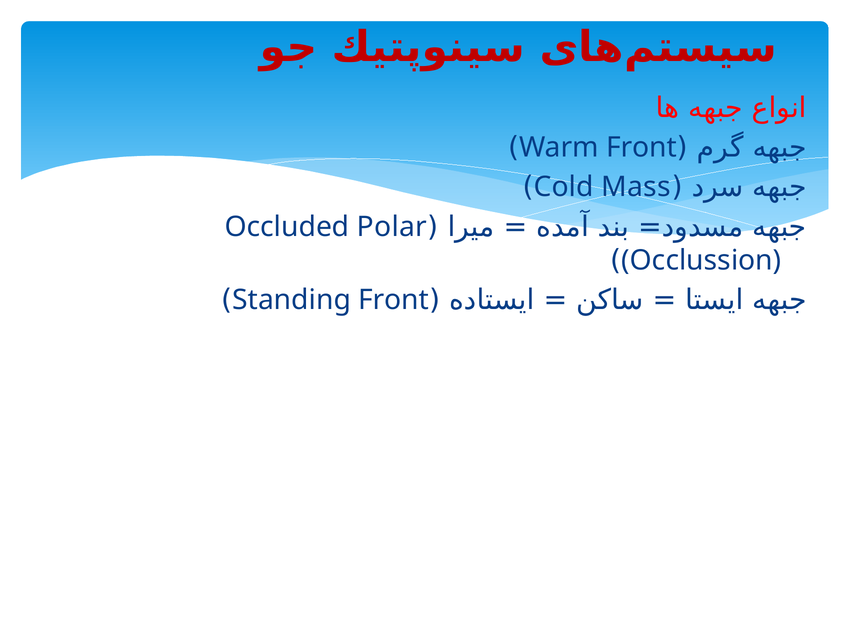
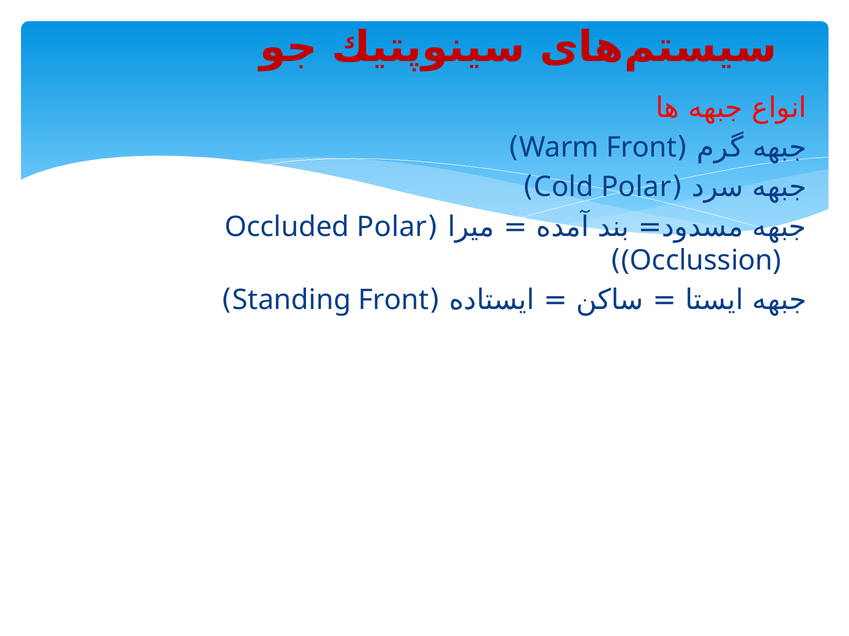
Cold Mass: Mass -> Polar
